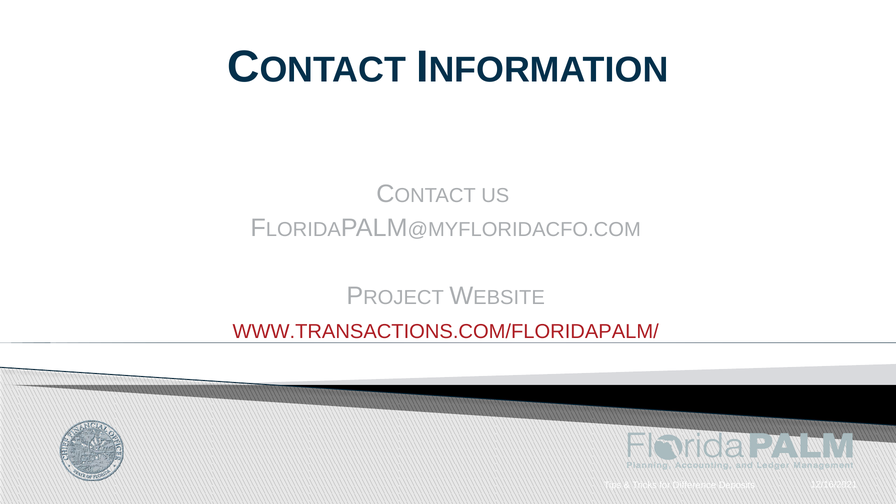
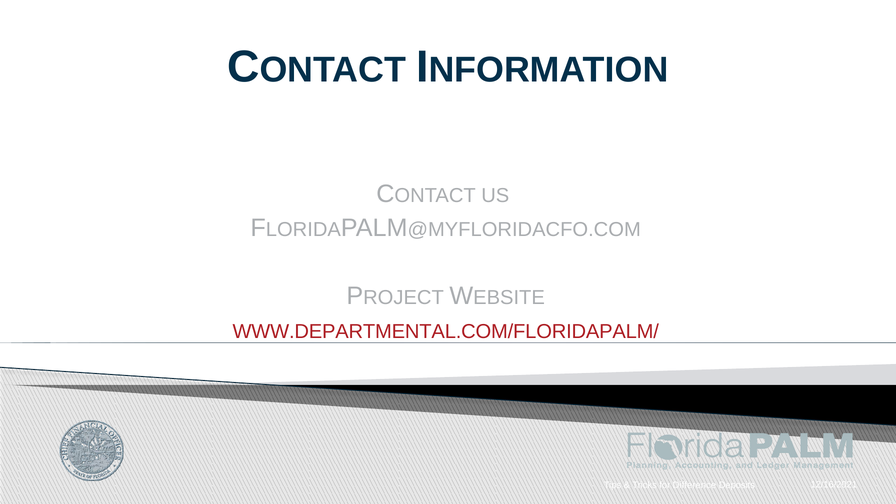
WWW.TRANSACTIONS.COM/FLORIDAPALM/: WWW.TRANSACTIONS.COM/FLORIDAPALM/ -> WWW.DEPARTMENTAL.COM/FLORIDAPALM/
